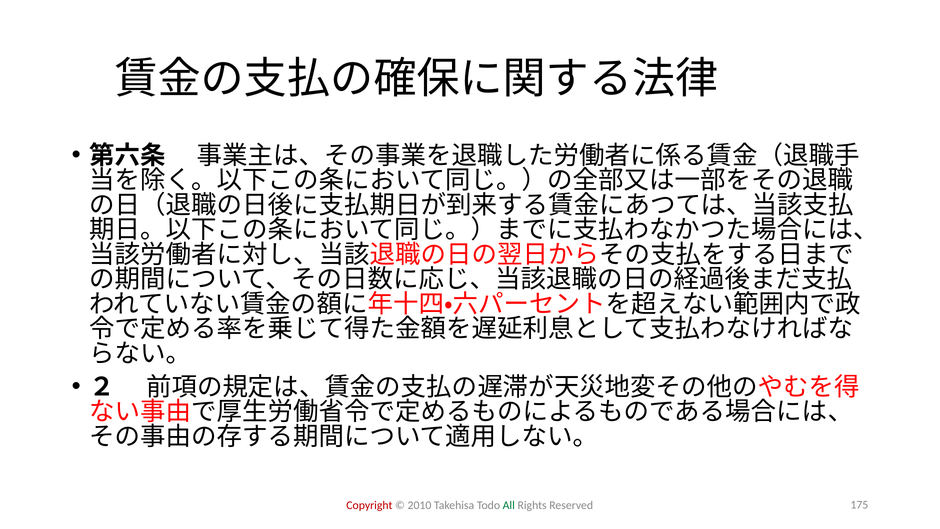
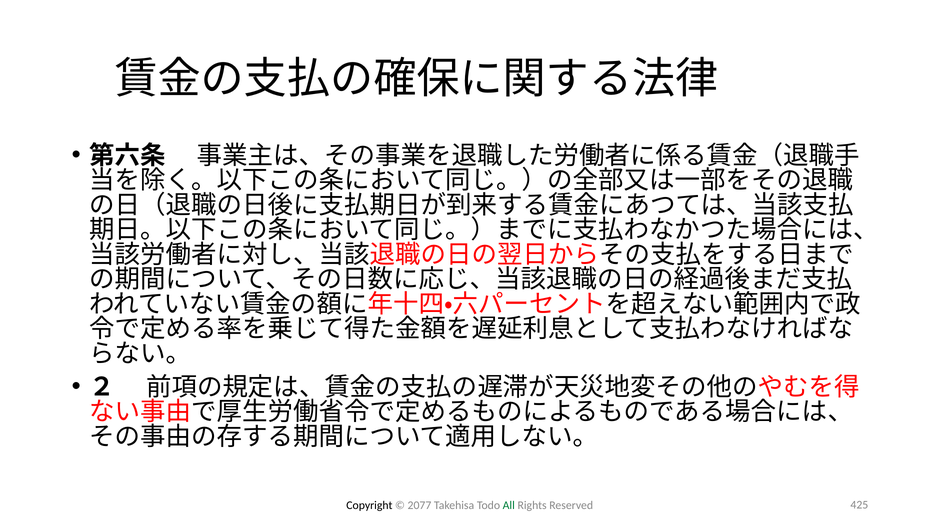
Copyright colour: red -> black
2010: 2010 -> 2077
175: 175 -> 425
